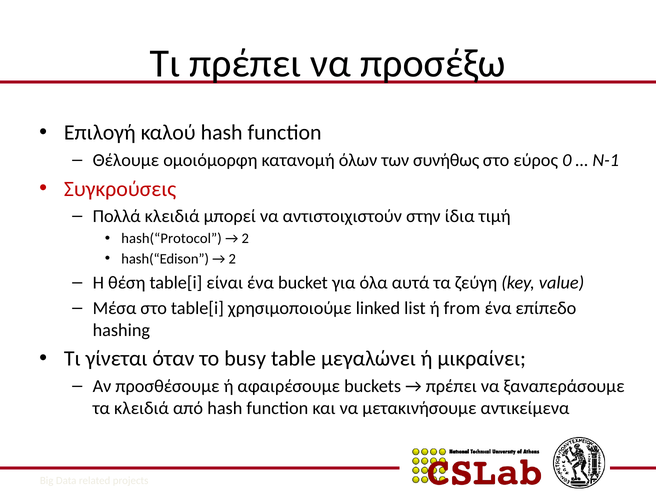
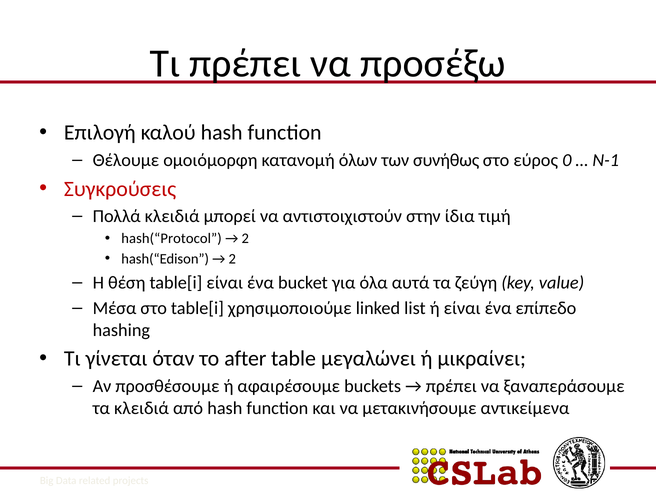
ή from: from -> είναι
busy: busy -> after
